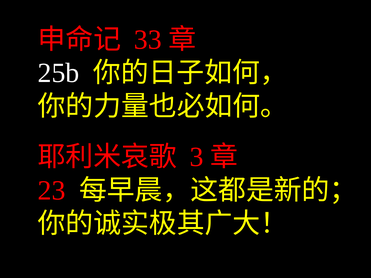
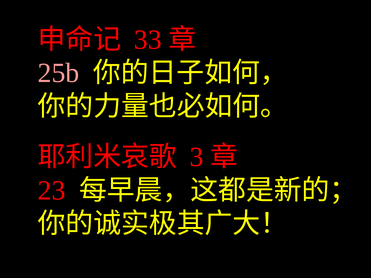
25b colour: white -> pink
